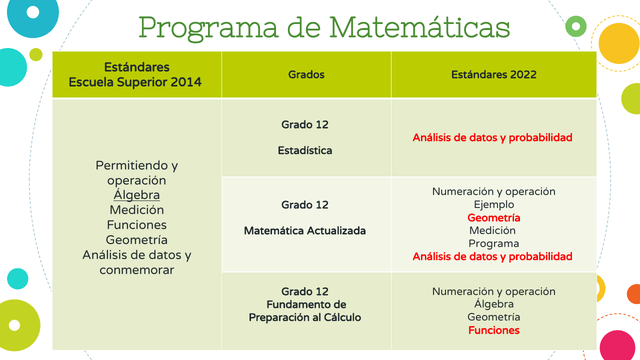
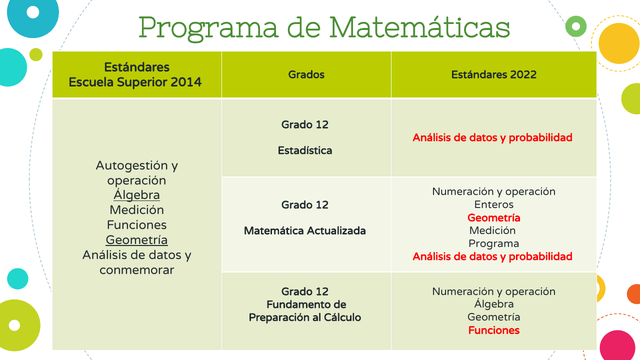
Permitiendo: Permitiendo -> Autogestión
Ejemplo: Ejemplo -> Enteros
Geometría at (137, 240) underline: none -> present
